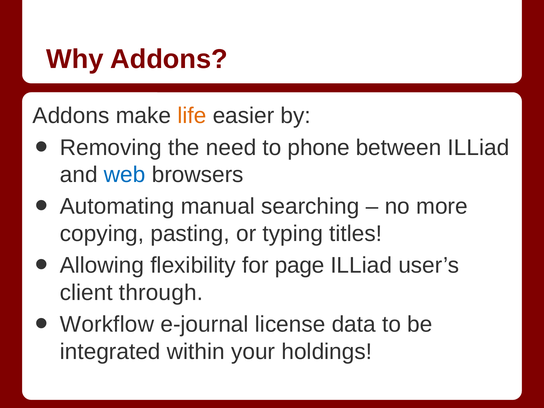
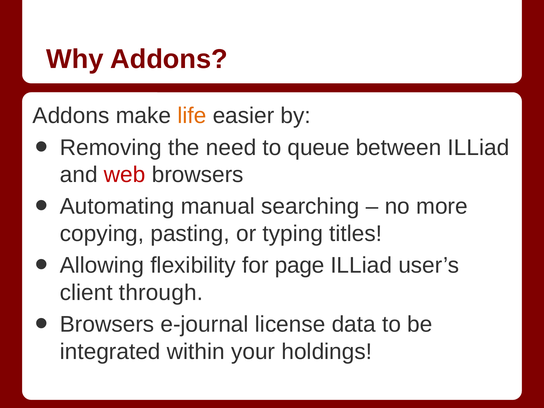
phone: phone -> queue
web colour: blue -> red
Workflow at (107, 324): Workflow -> Browsers
